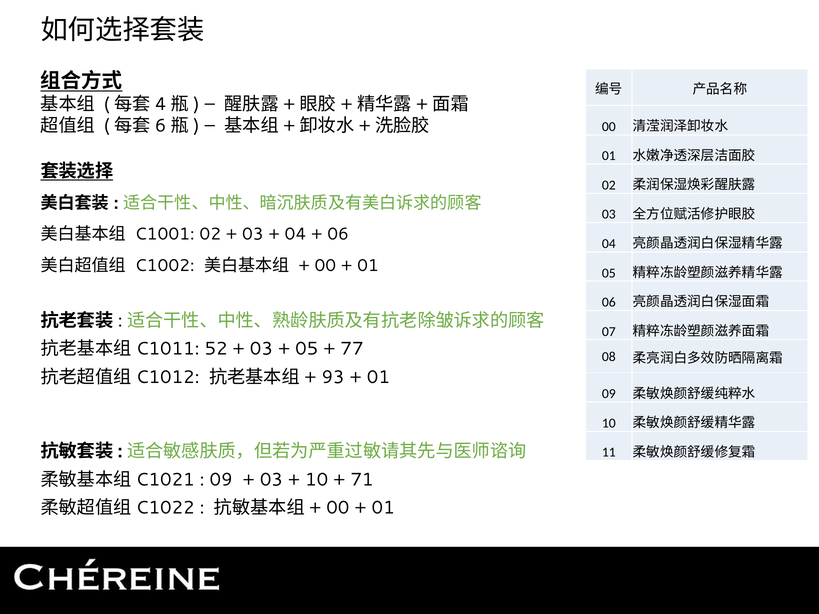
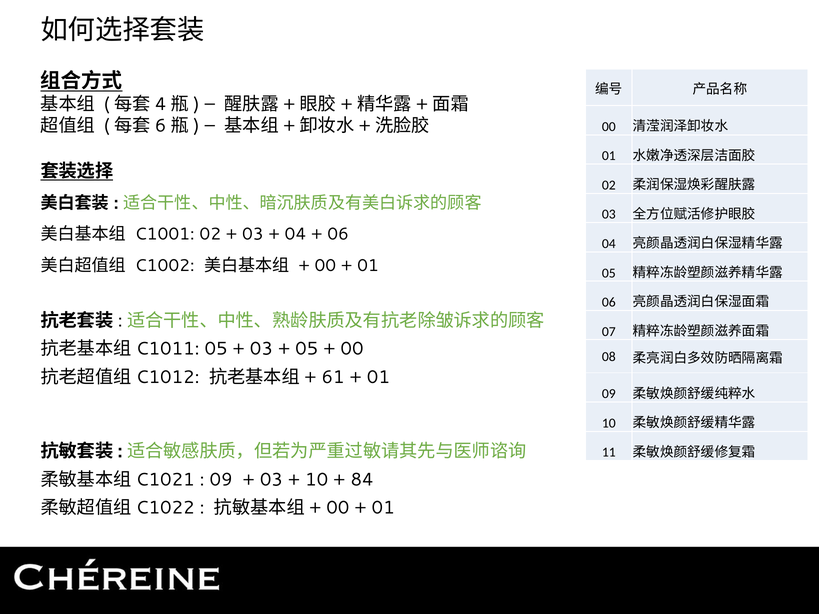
52 at (216, 349): 52 -> 05
77 at (352, 349): 77 -> 00
93: 93 -> 61
71: 71 -> 84
